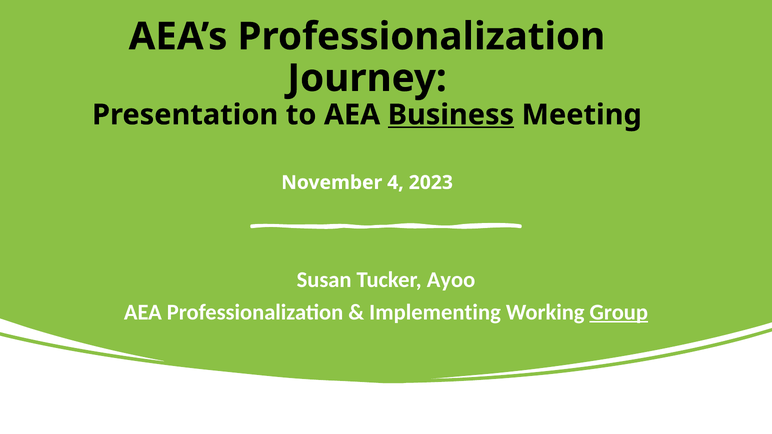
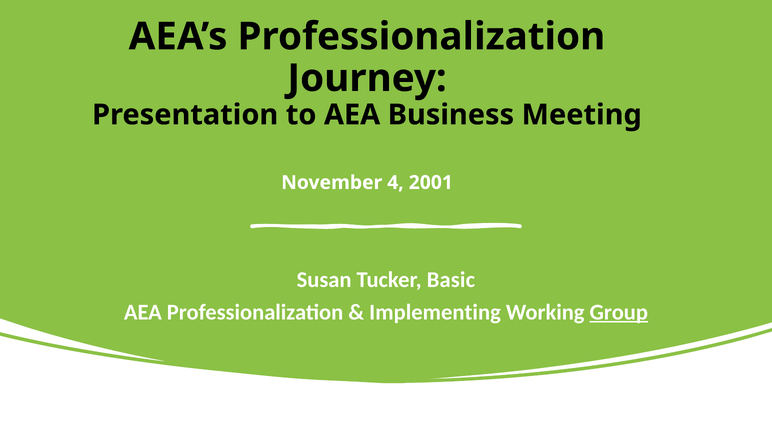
Business underline: present -> none
2023: 2023 -> 2001
Ayoo: Ayoo -> Basic
